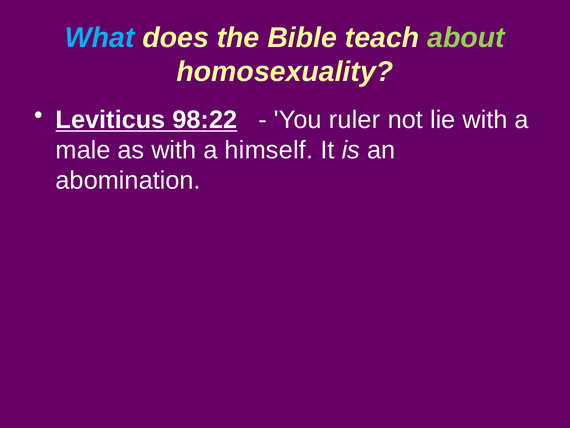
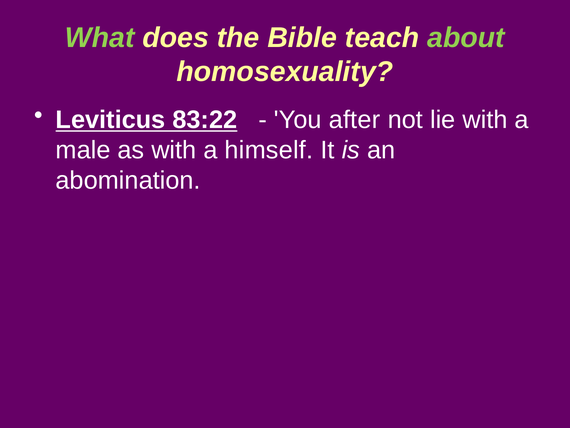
What colour: light blue -> light green
98:22: 98:22 -> 83:22
ruler: ruler -> after
